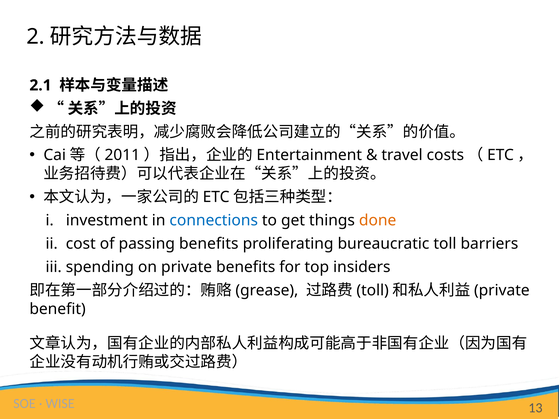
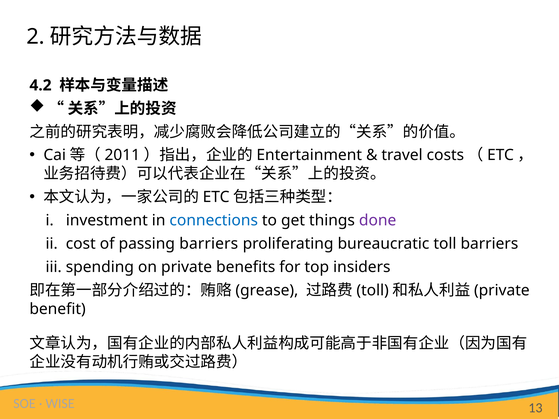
2.1: 2.1 -> 4.2
done colour: orange -> purple
passing benefits: benefits -> barriers
